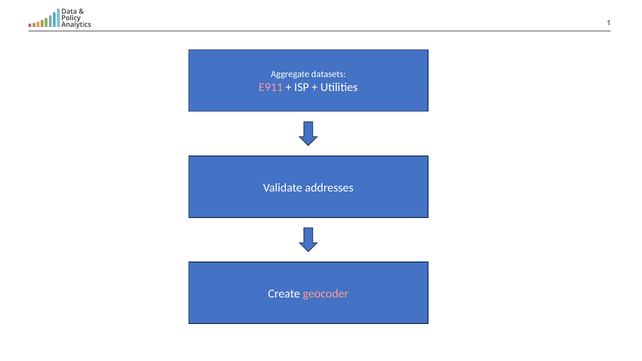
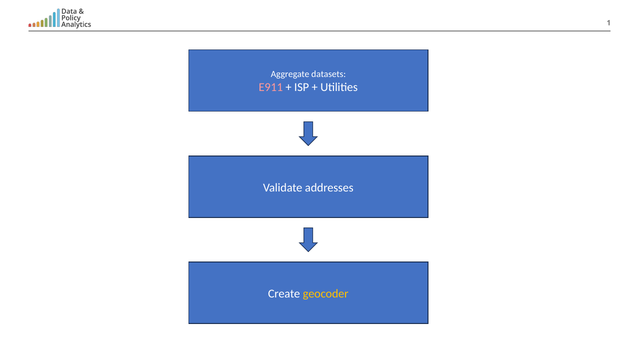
geocoder colour: pink -> yellow
